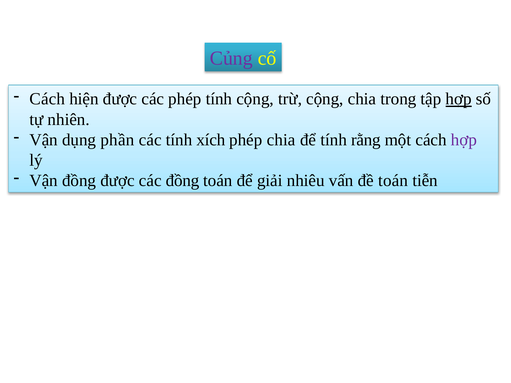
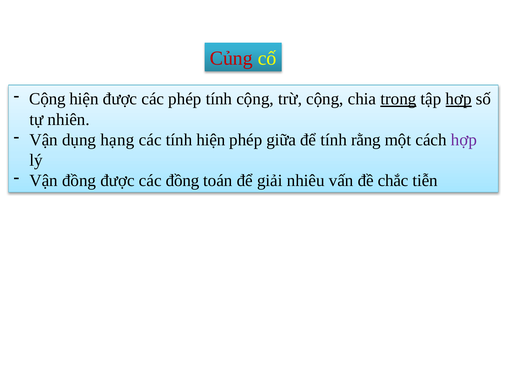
Củng colour: purple -> red
Cách at (47, 99): Cách -> Cộng
trong underline: none -> present
phần: phần -> hạng
tính xích: xích -> hiện
phép chia: chia -> giữa
đề toán: toán -> chắc
